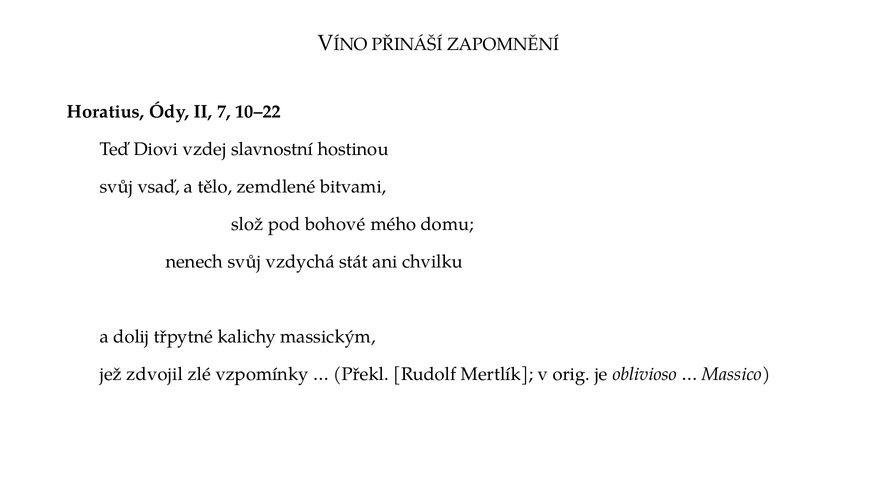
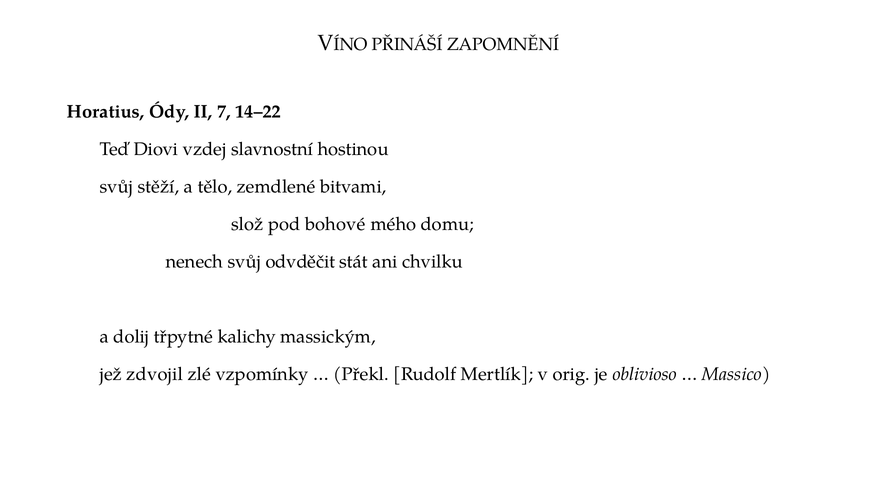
10–22: 10–22 -> 14–22
vsaď: vsaď -> stěží
vzdychá: vzdychá -> odvděčit
